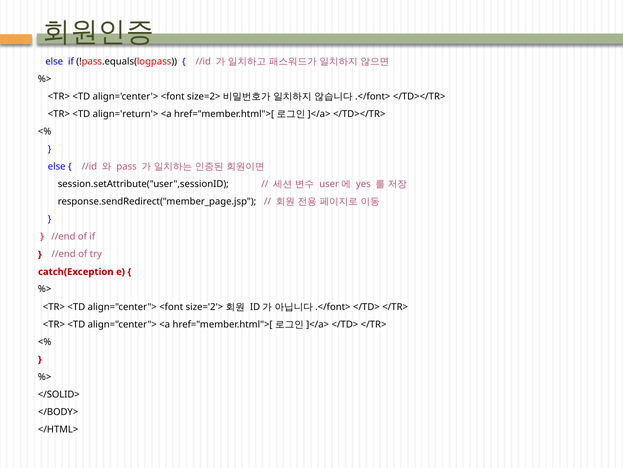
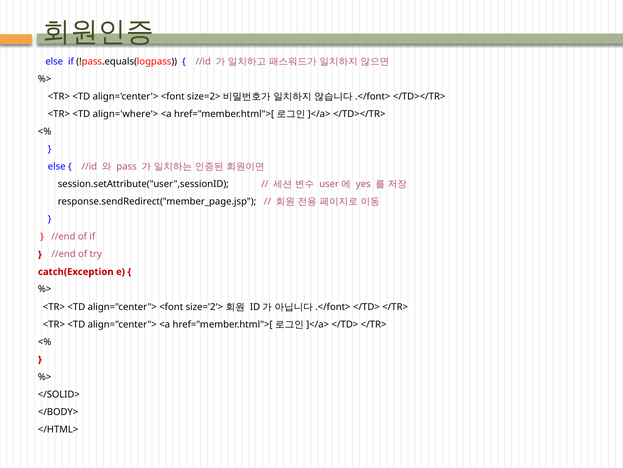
align='return'>: align='return'> -> align='where'>
